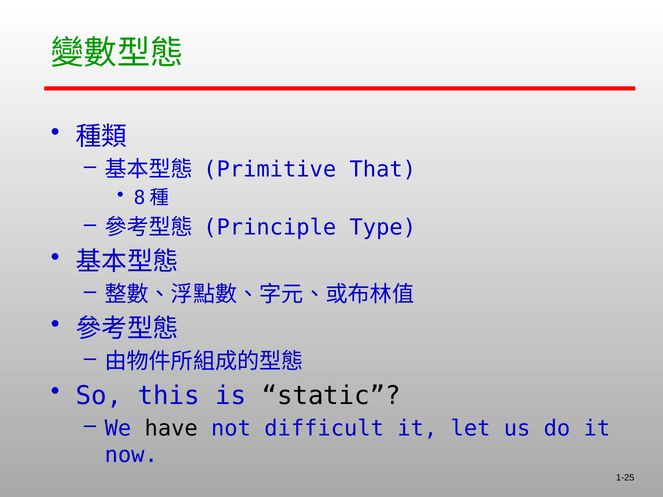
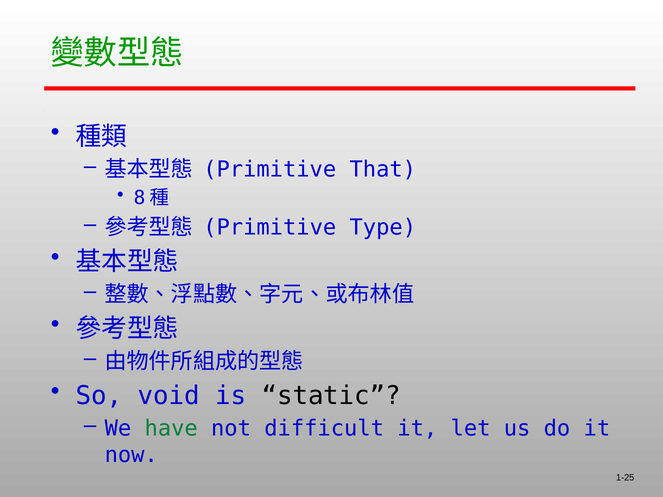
Principle at (270, 228): Principle -> Primitive
this: this -> void
have colour: black -> green
